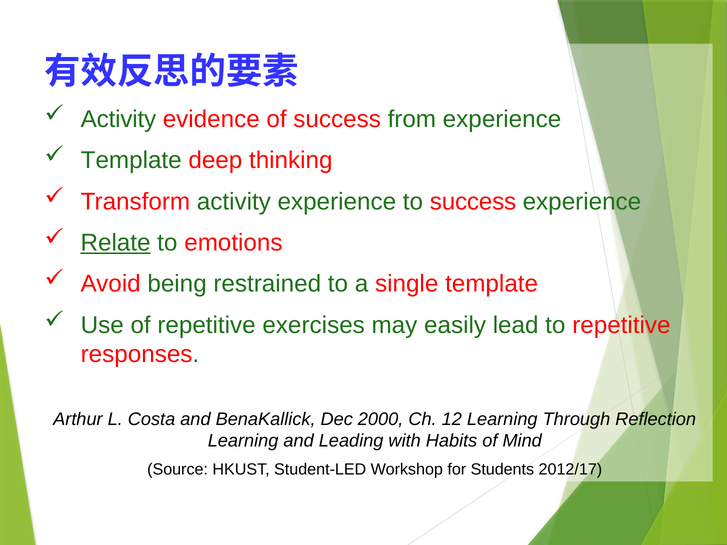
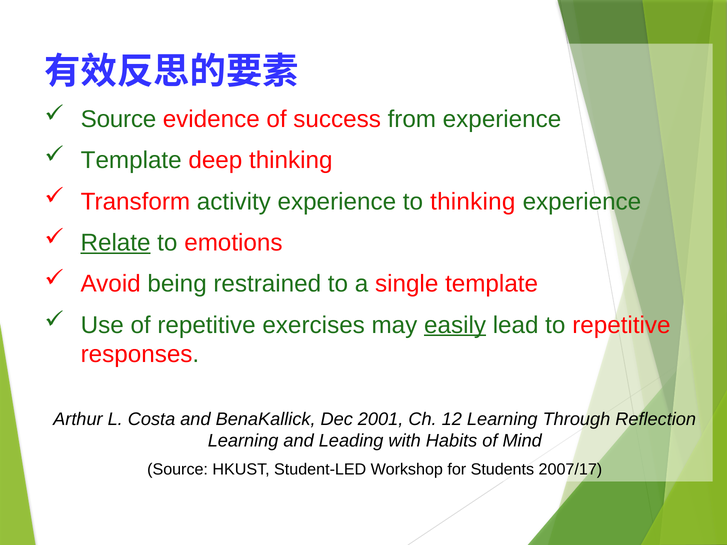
Activity at (118, 119): Activity -> Source
to success: success -> thinking
easily underline: none -> present
2000: 2000 -> 2001
2012/17: 2012/17 -> 2007/17
